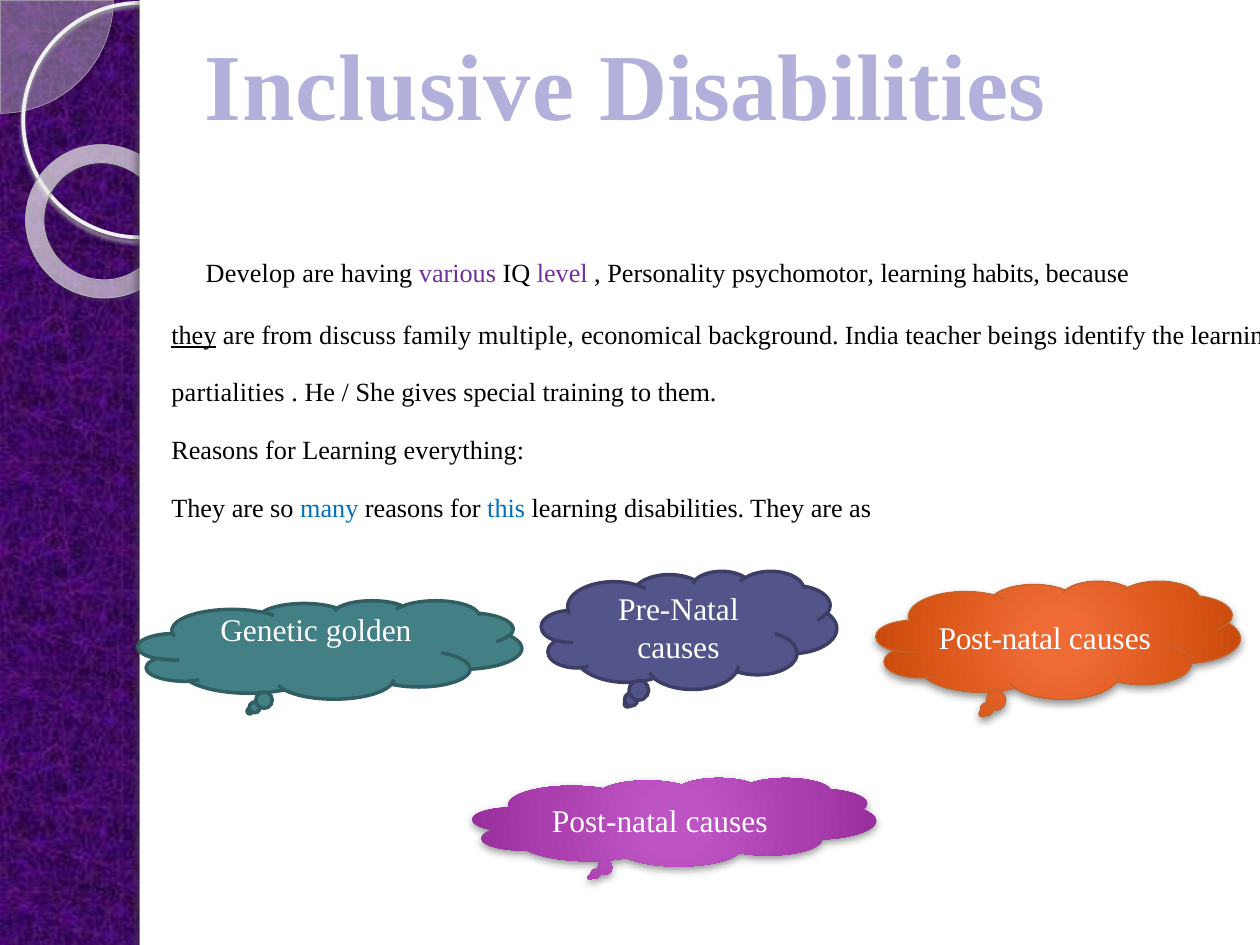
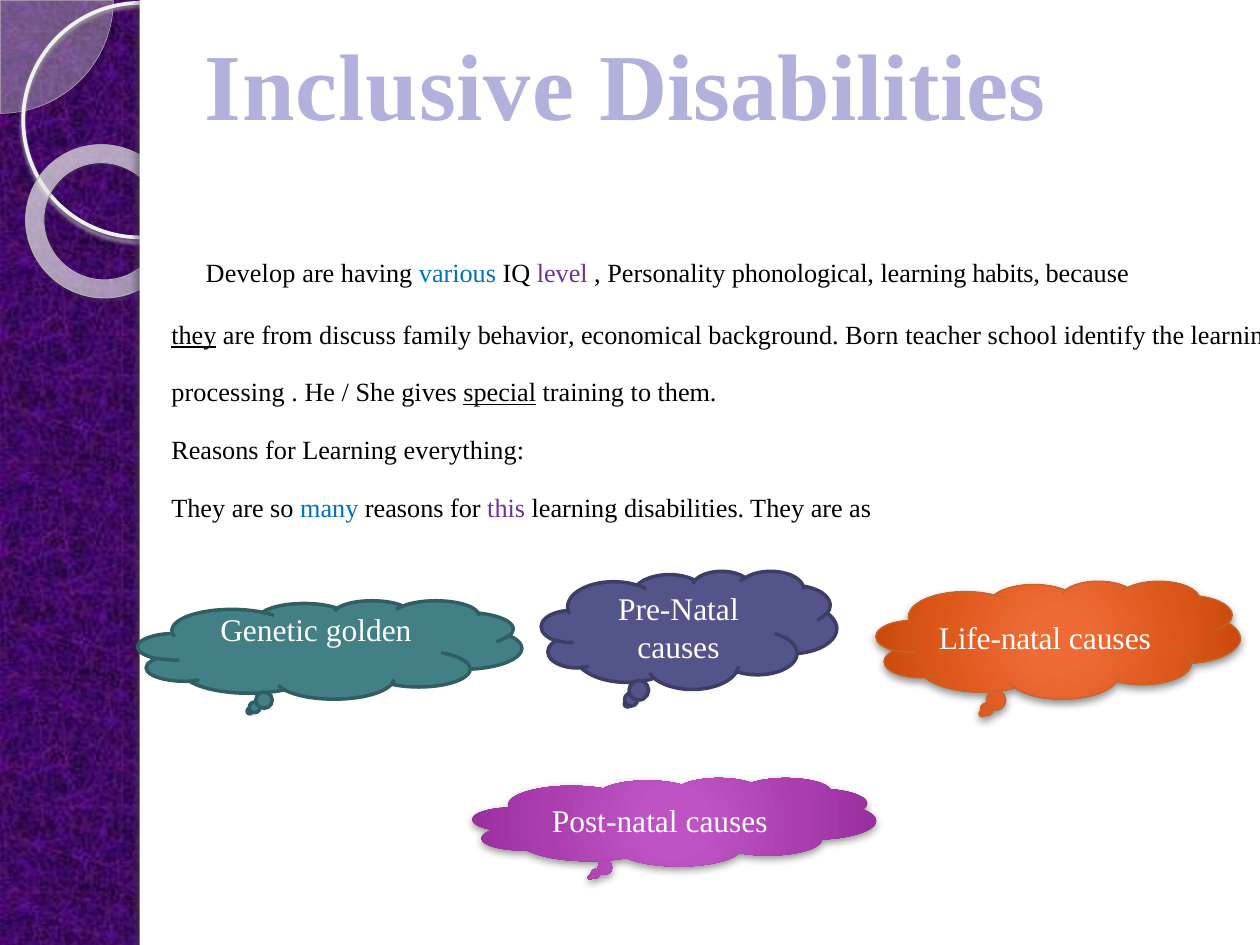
various colour: purple -> blue
psychomotor: psychomotor -> phonological
multiple: multiple -> behavior
India: India -> Born
beings: beings -> school
partialities: partialities -> processing
special underline: none -> present
this colour: blue -> purple
Post-natal at (1000, 639): Post-natal -> Life-natal
